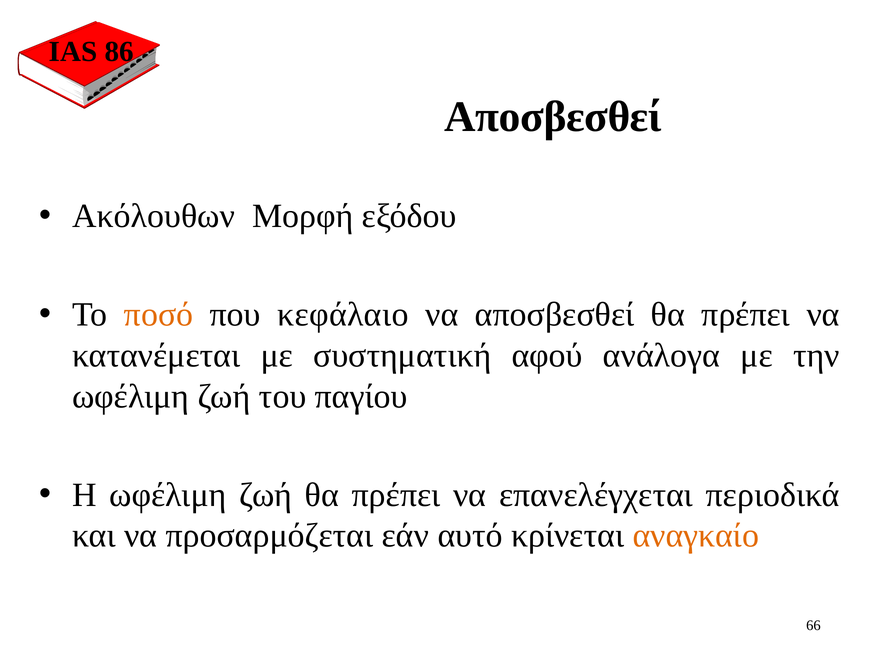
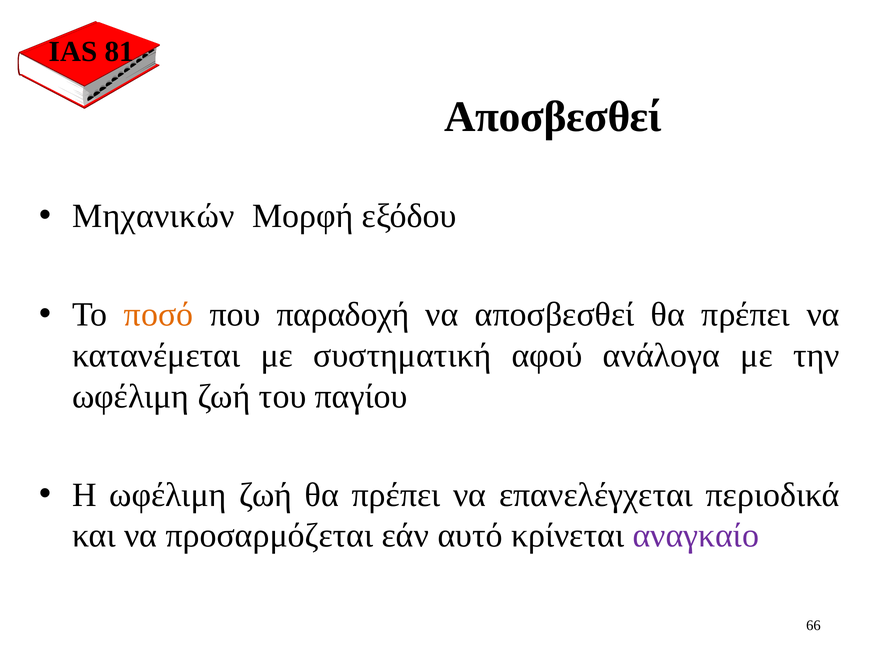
86: 86 -> 81
Ακόλουθων: Ακόλουθων -> Μηχανικών
κεφάλαιο: κεφάλαιο -> παραδοχή
αναγκαίο colour: orange -> purple
